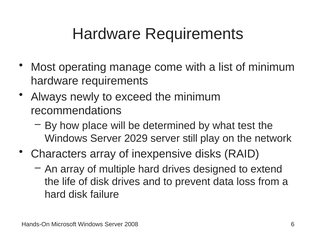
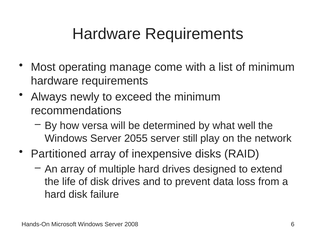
place: place -> versa
test: test -> well
2029: 2029 -> 2055
Characters: Characters -> Partitioned
